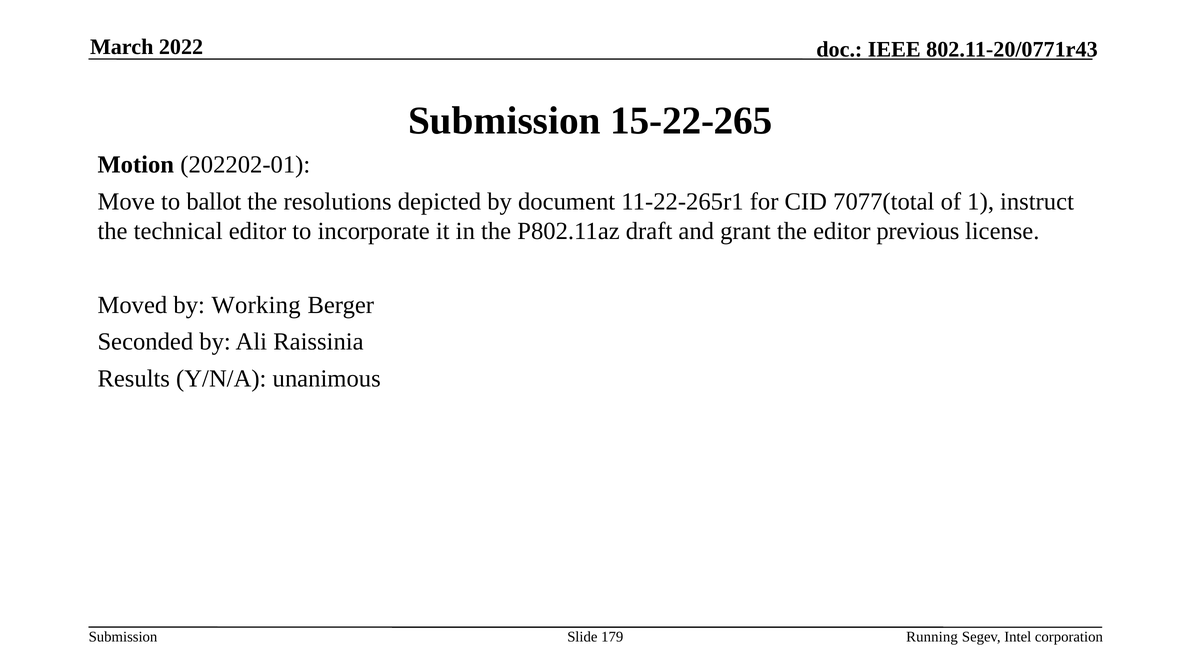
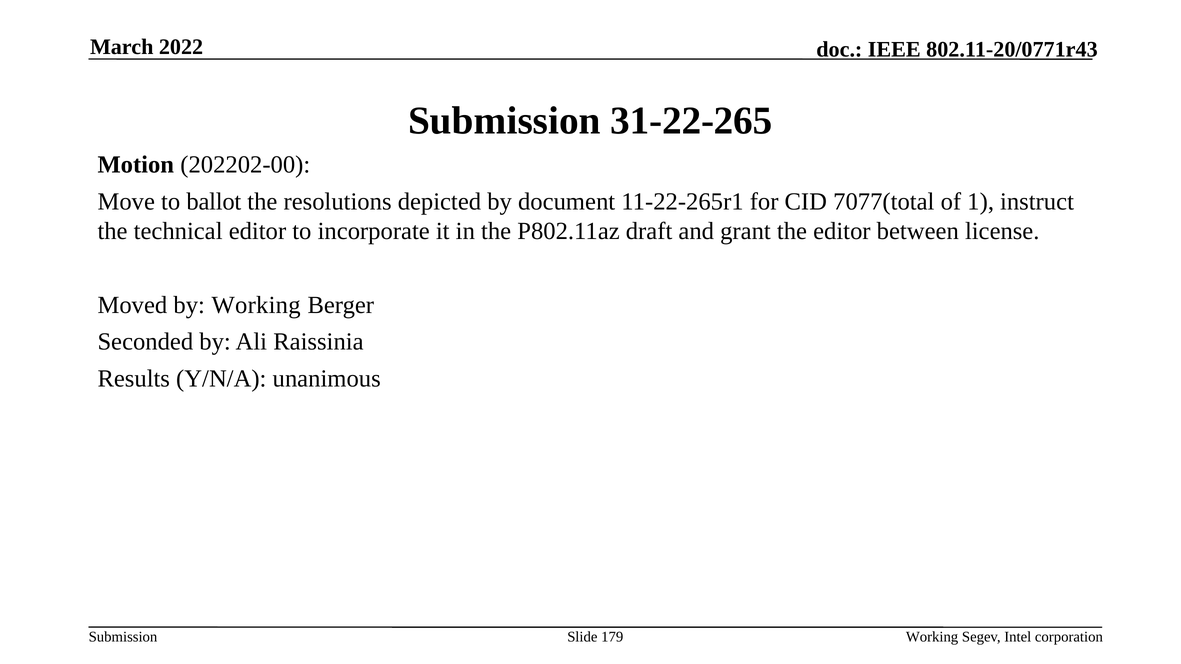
15-22-265: 15-22-265 -> 31-22-265
202202-01: 202202-01 -> 202202-00
previous: previous -> between
Running at (932, 637): Running -> Working
